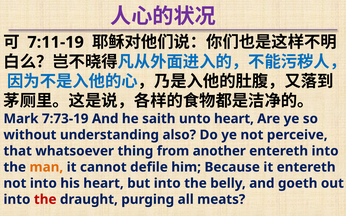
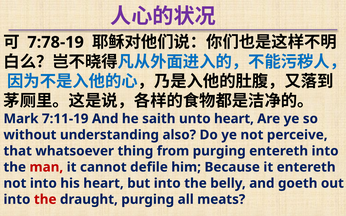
7:11-19: 7:11-19 -> 7:78-19
7:73-19: 7:73-19 -> 7:11-19
from another: another -> purging
man colour: orange -> red
